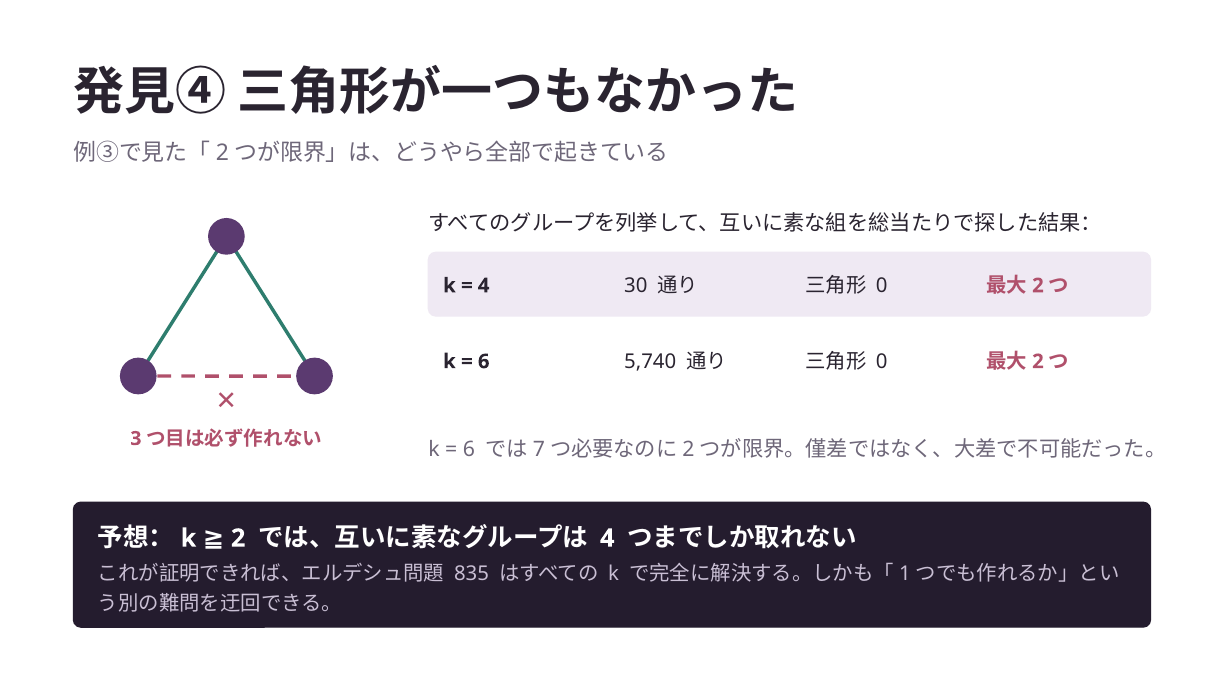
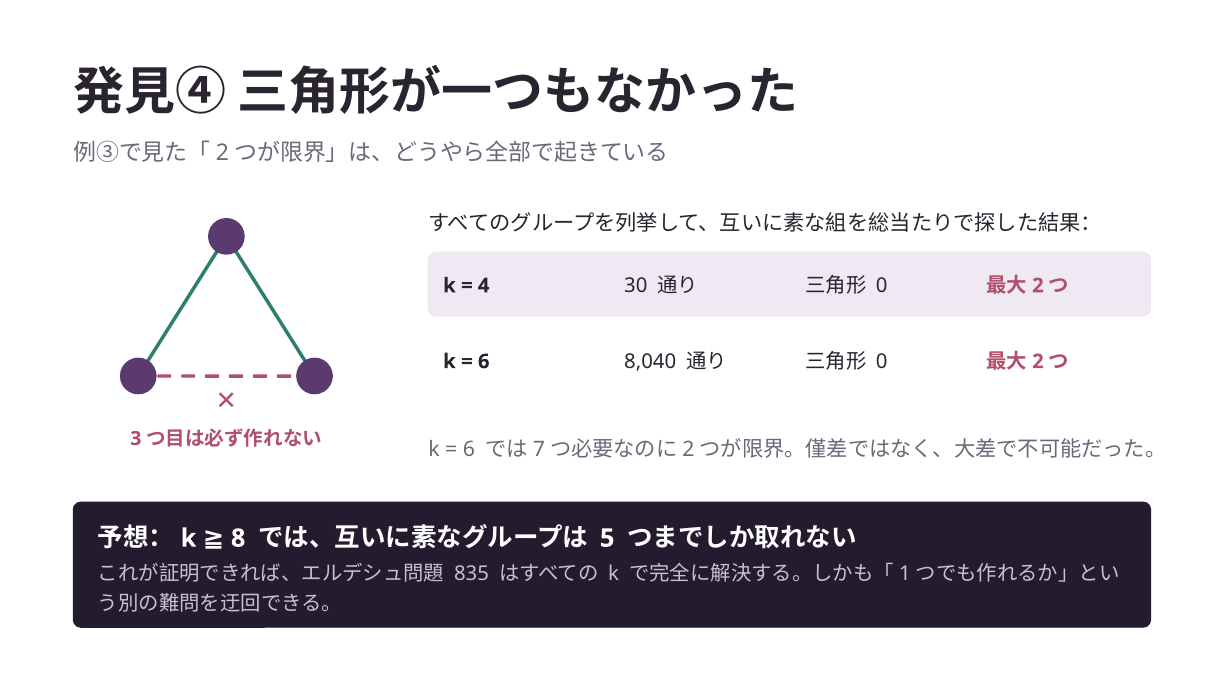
5,740: 5,740 -> 8,040
4 at (607, 538): 4 -> 5
k 2: 2 -> 8
